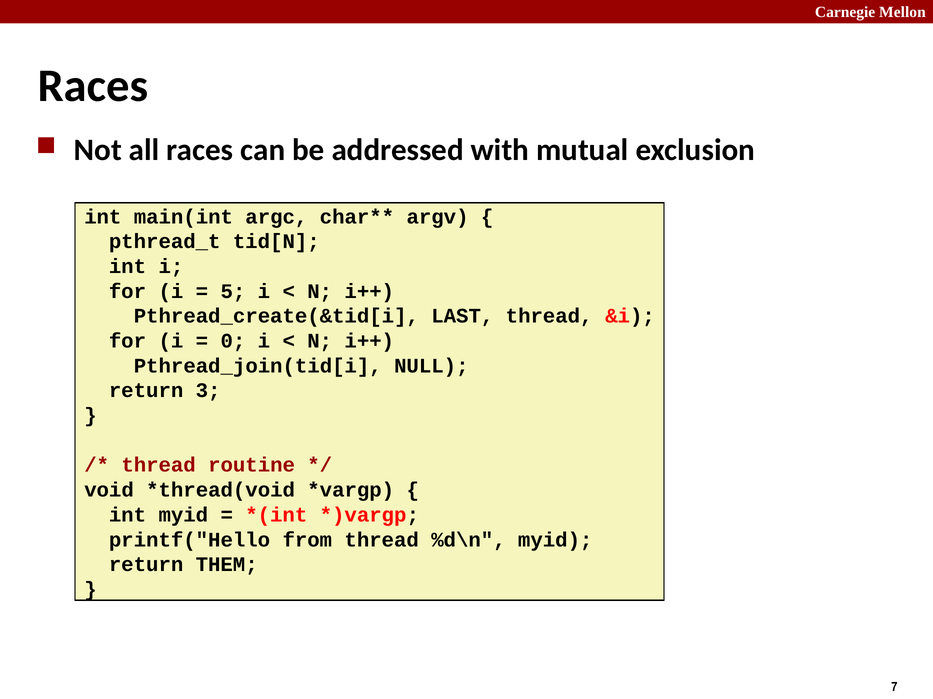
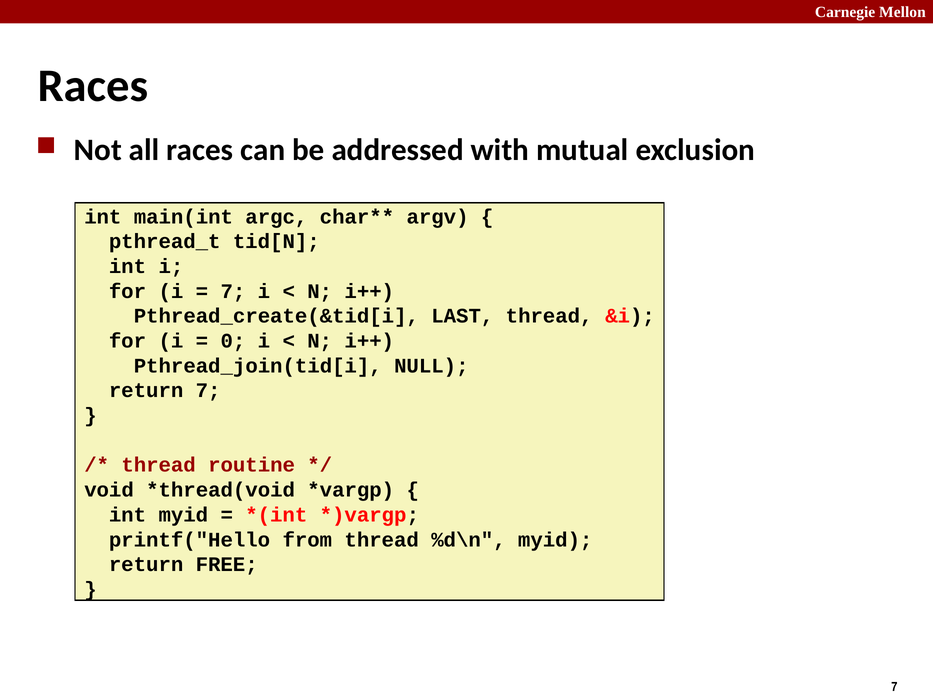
5 at (233, 292): 5 -> 7
return 3: 3 -> 7
THEM: THEM -> FREE
